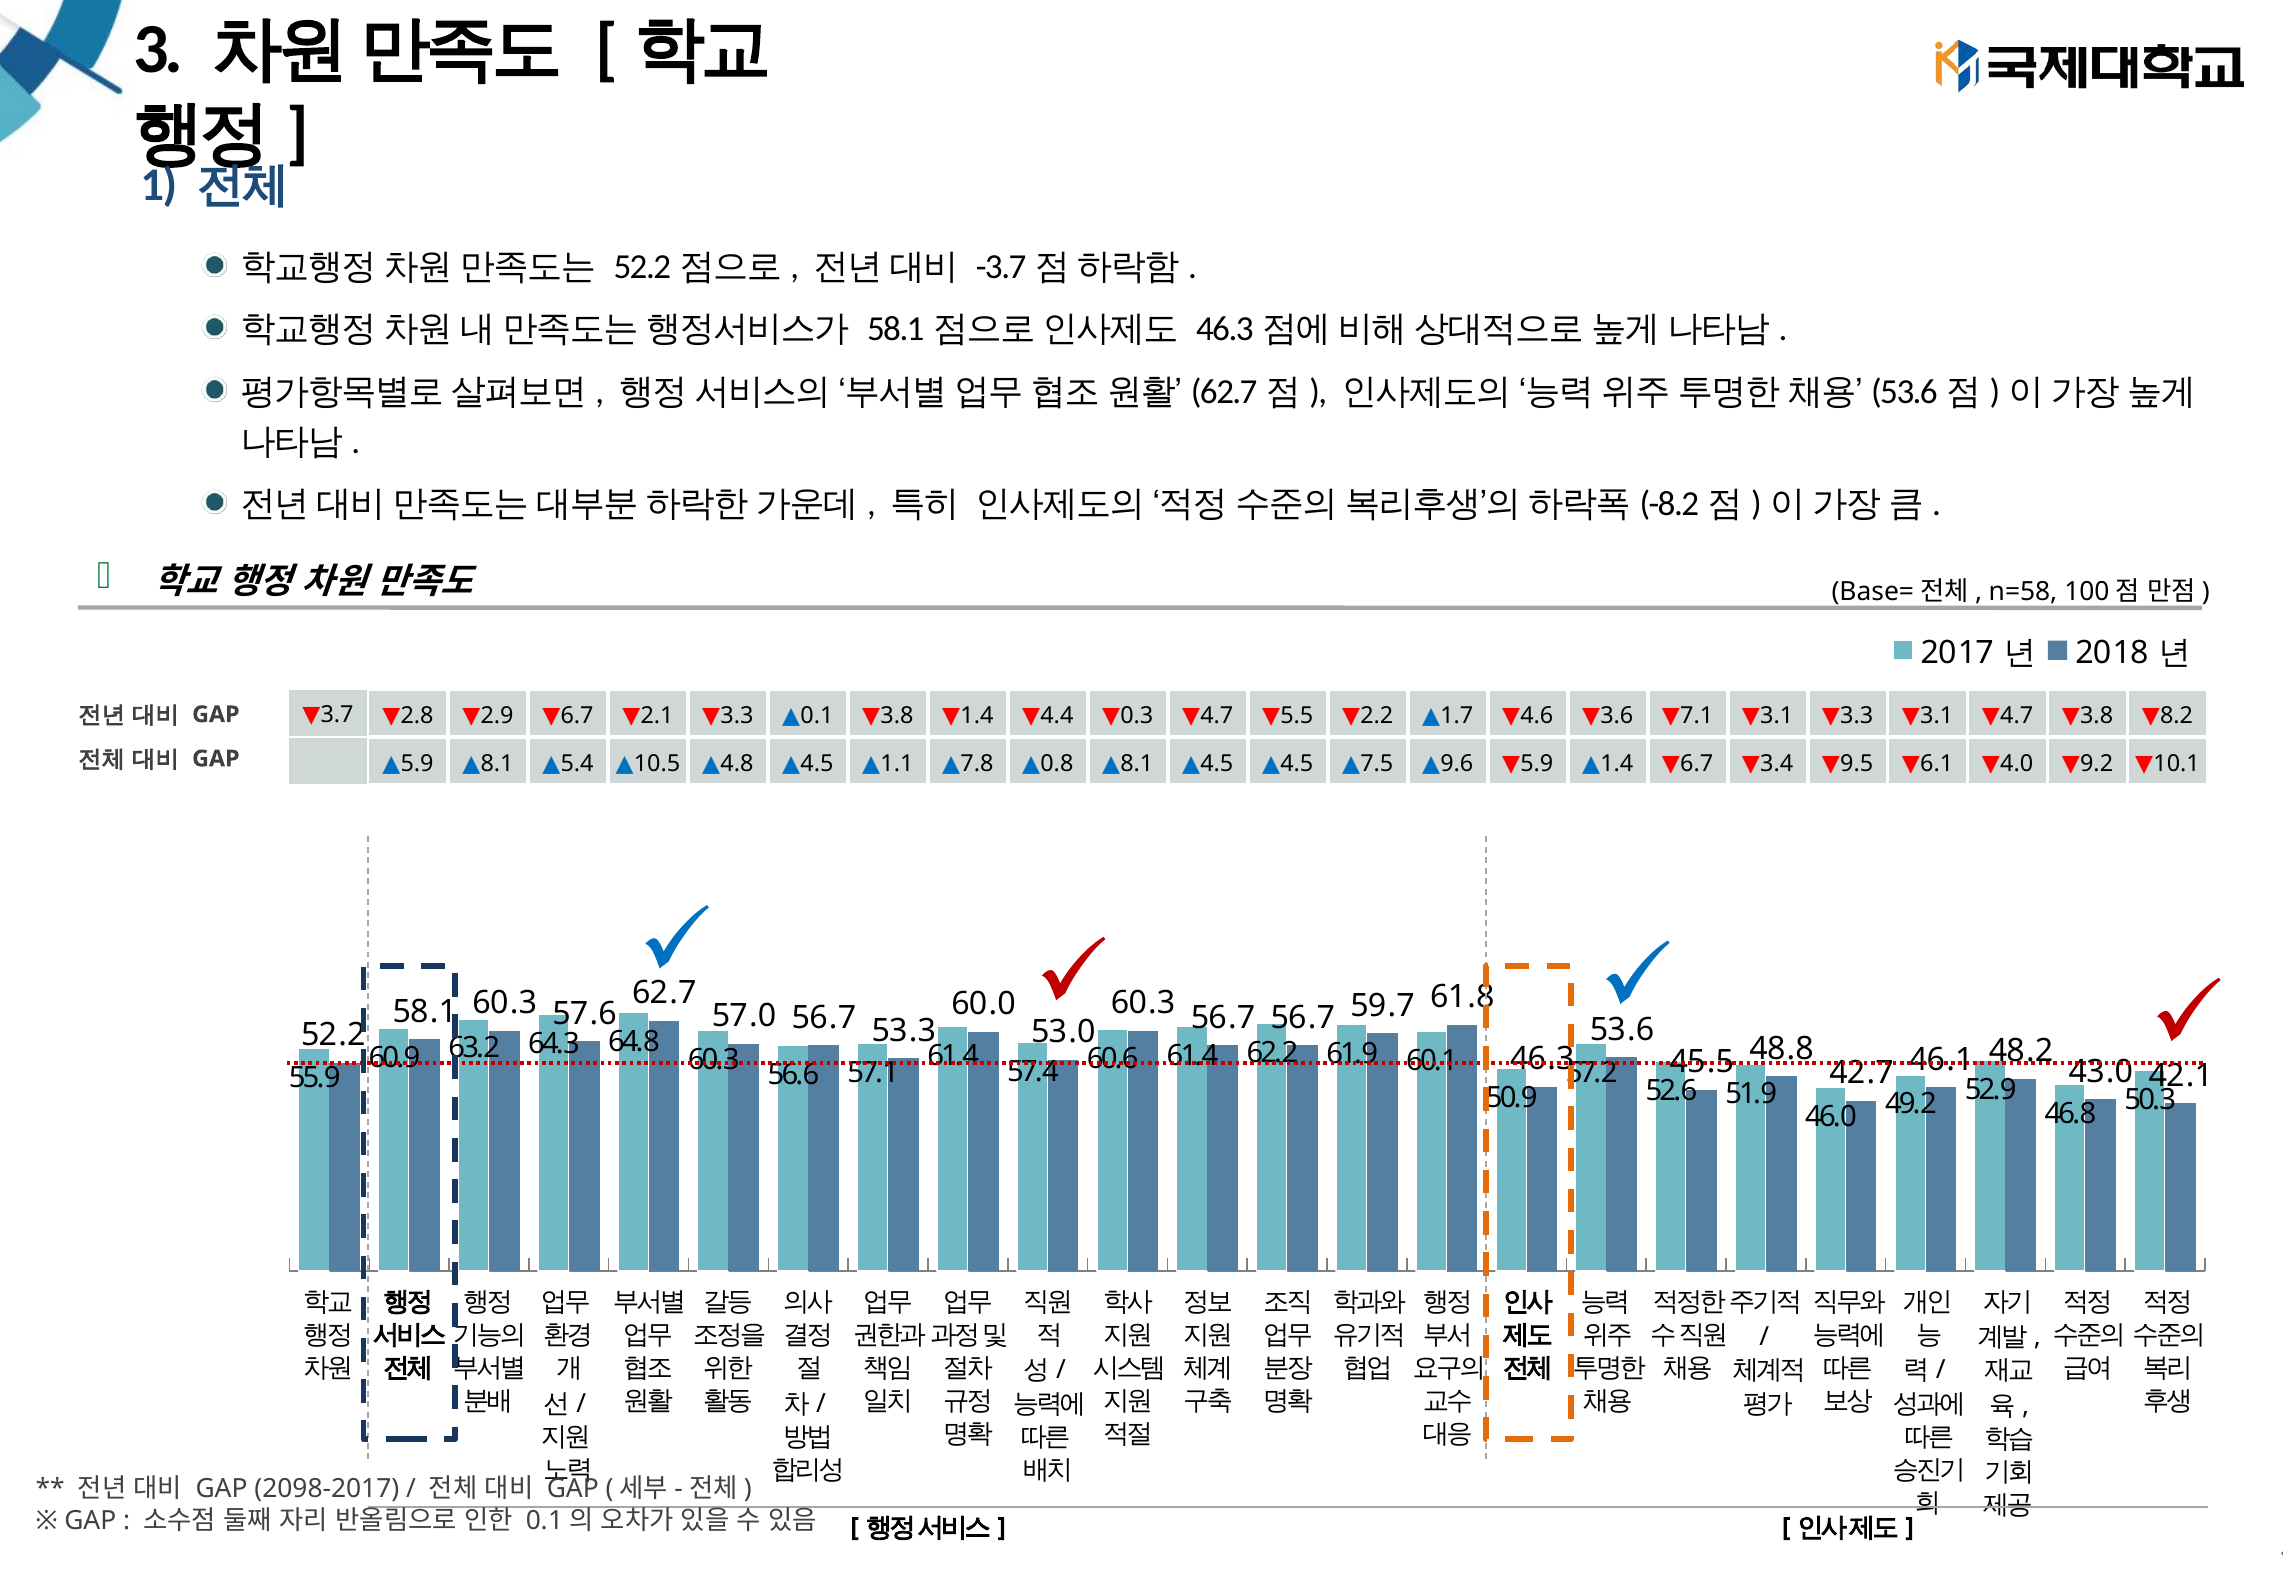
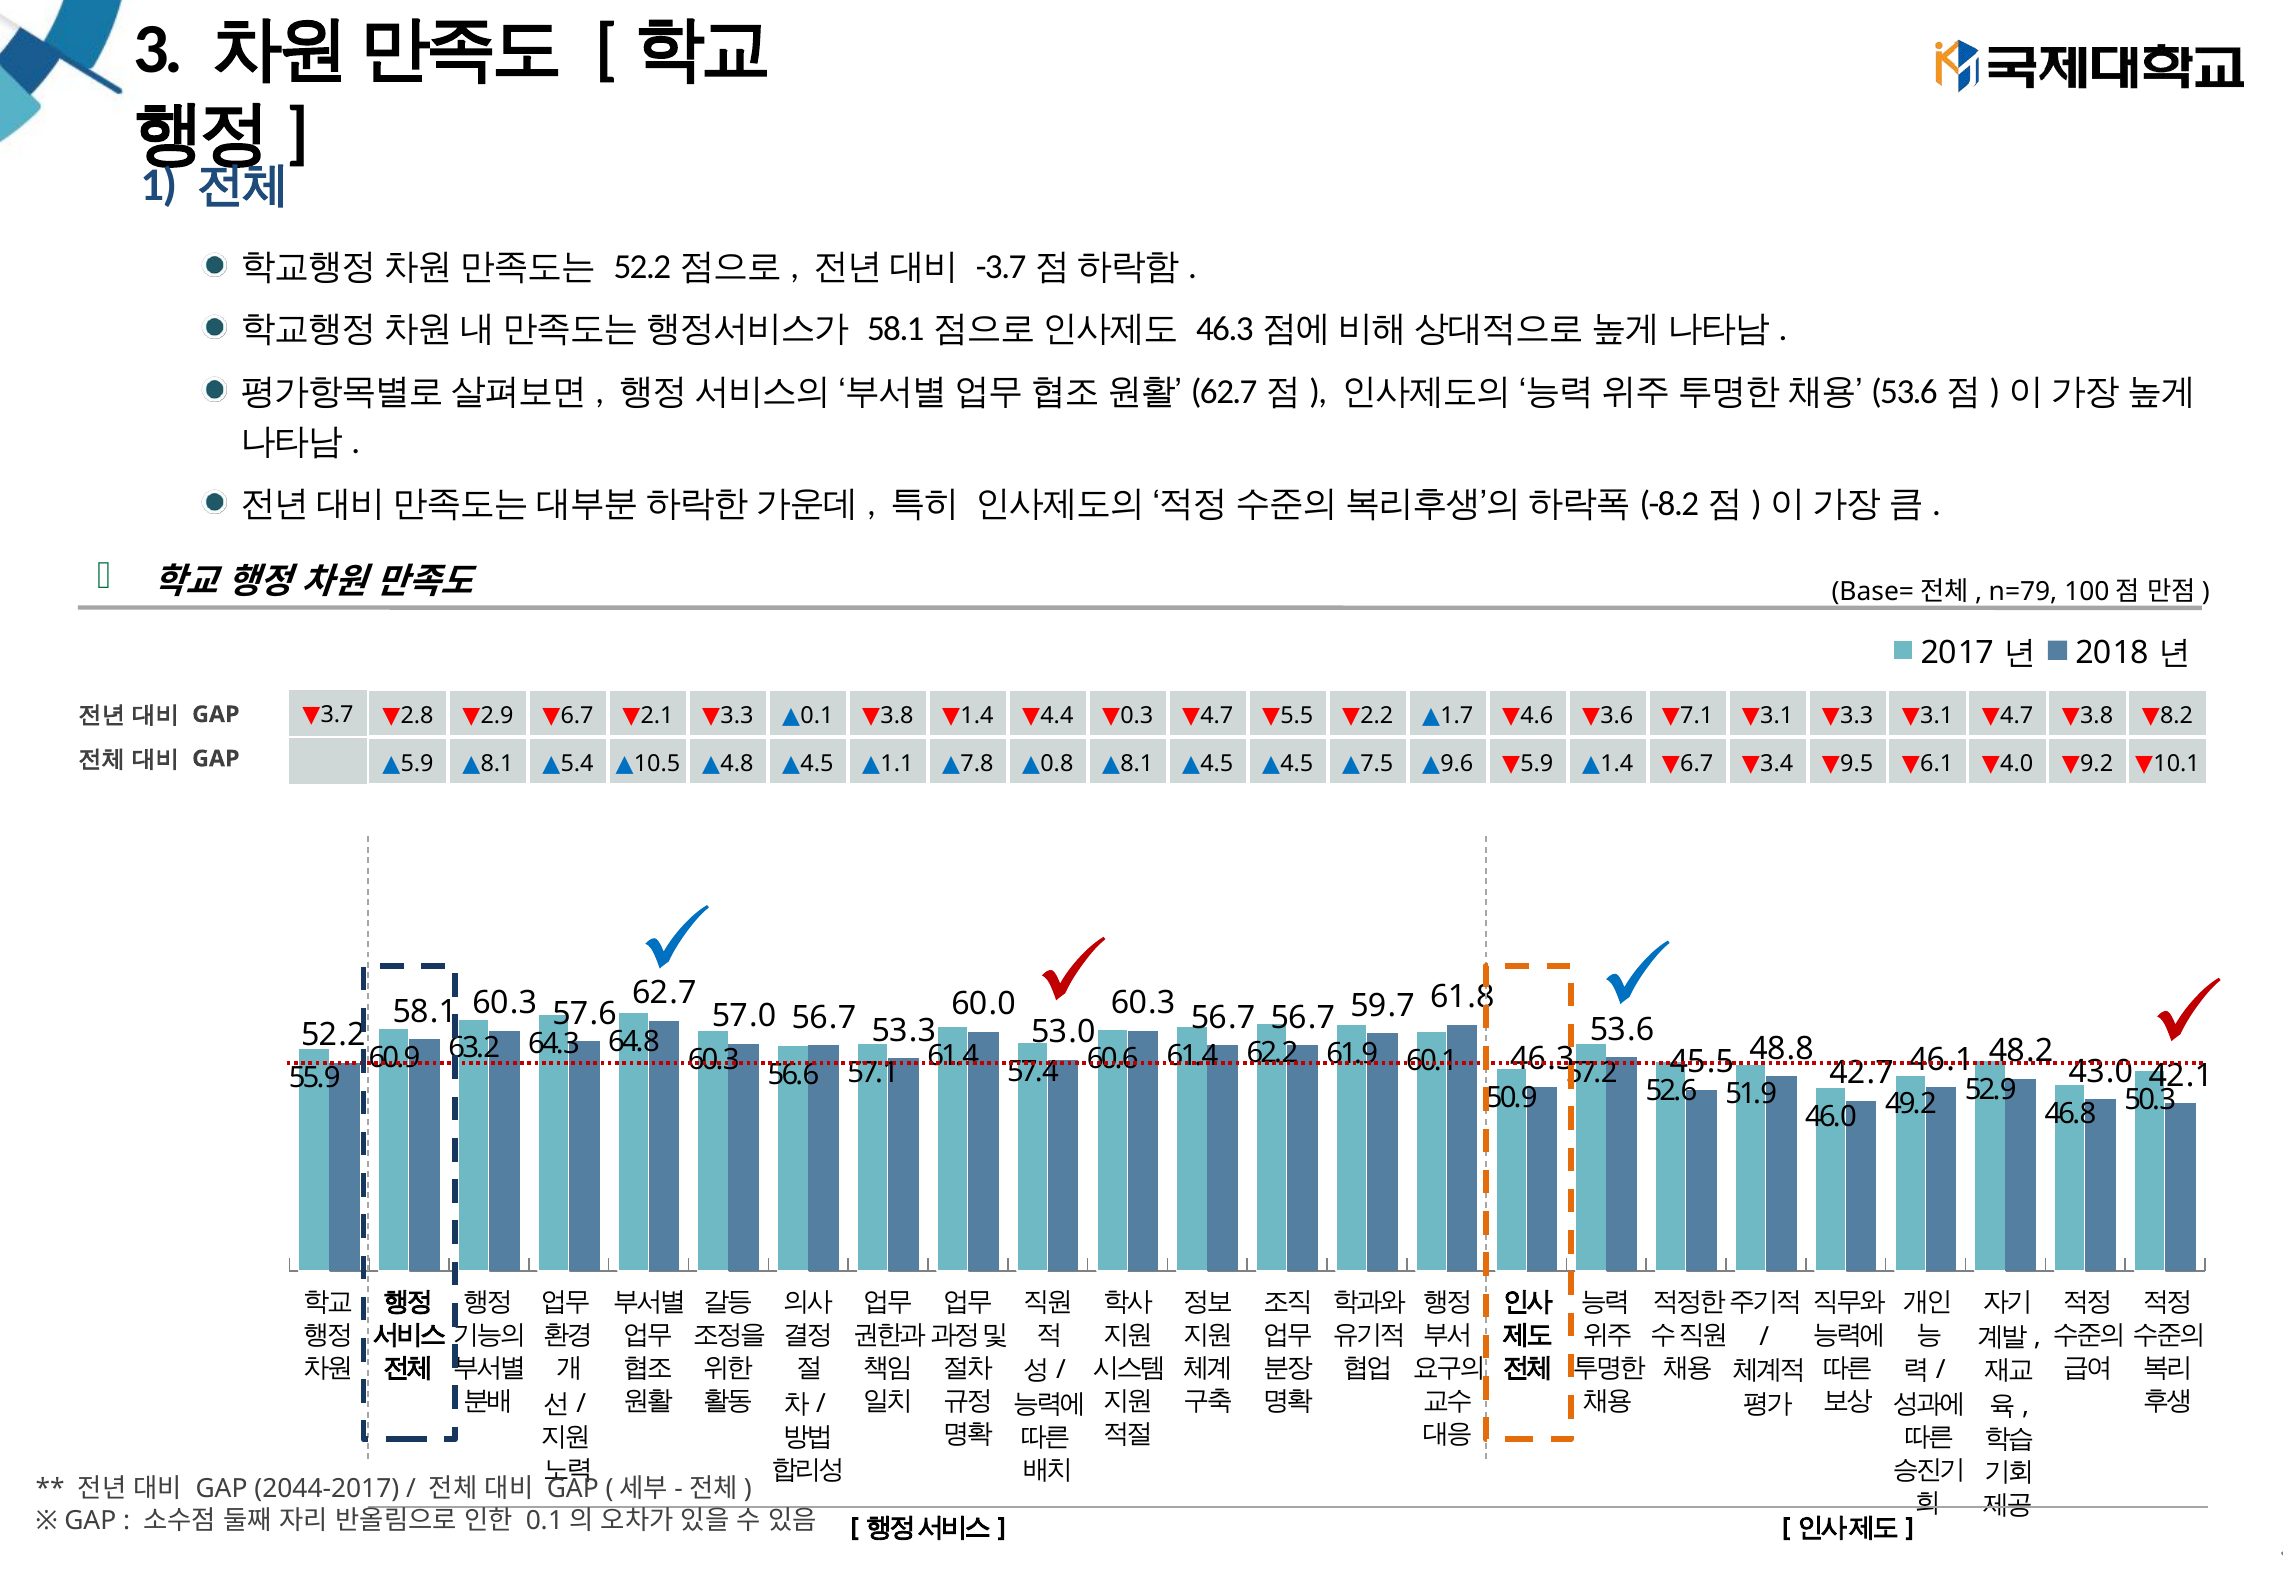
n=58: n=58 -> n=79
2098-2017: 2098-2017 -> 2044-2017
